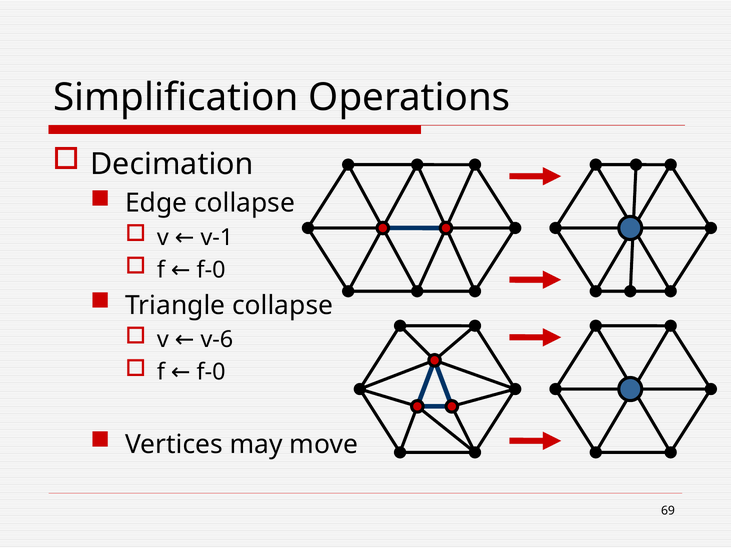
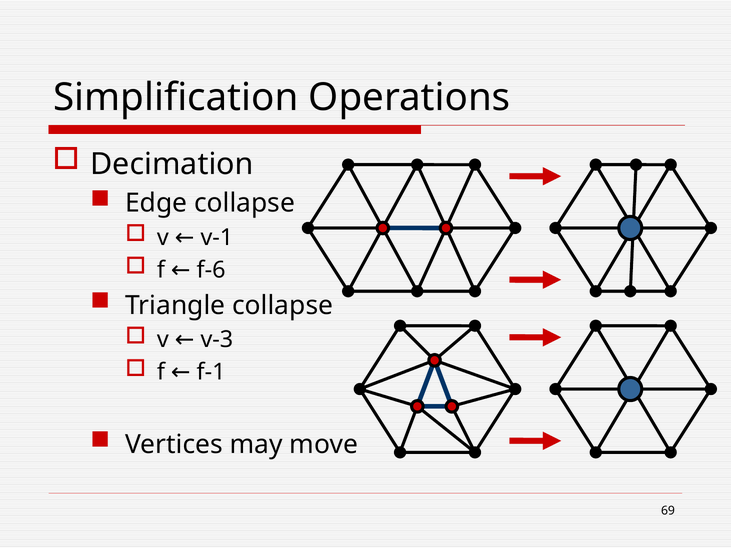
f-0 at (211, 270): f-0 -> f-6
v-6: v-6 -> v-3
f-0 at (211, 372): f-0 -> f-1
